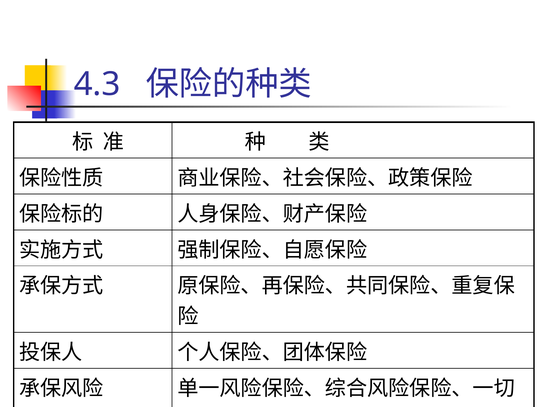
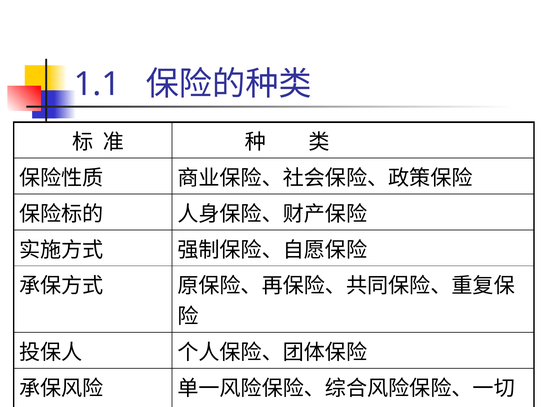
4.3: 4.3 -> 1.1
